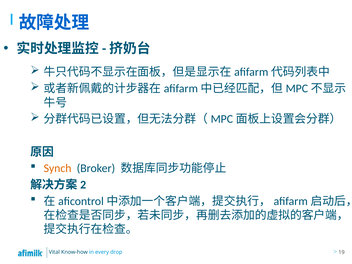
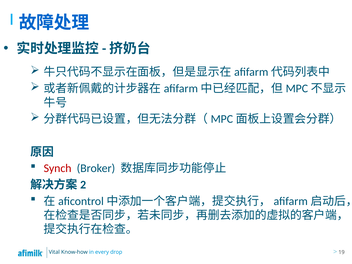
Synch colour: orange -> red
